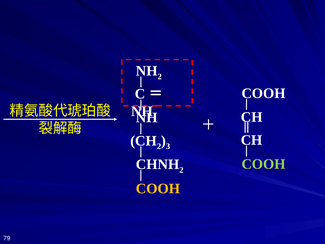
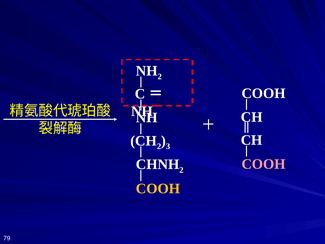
COOH at (264, 164) colour: light green -> pink
